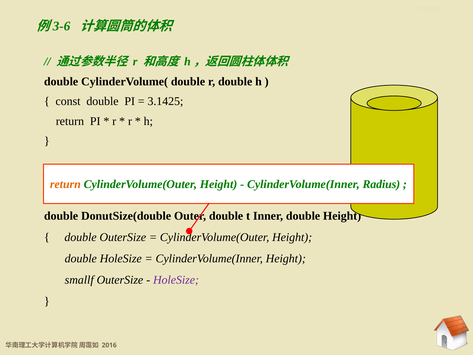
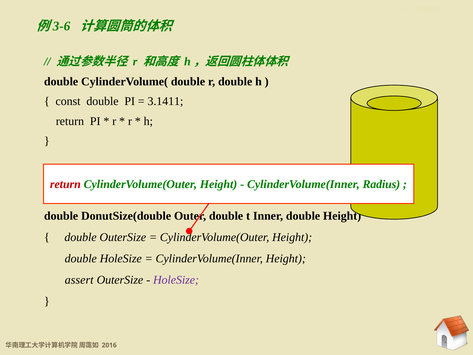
3.1425: 3.1425 -> 3.1411
return at (65, 184) colour: orange -> red
smallf: smallf -> assert
